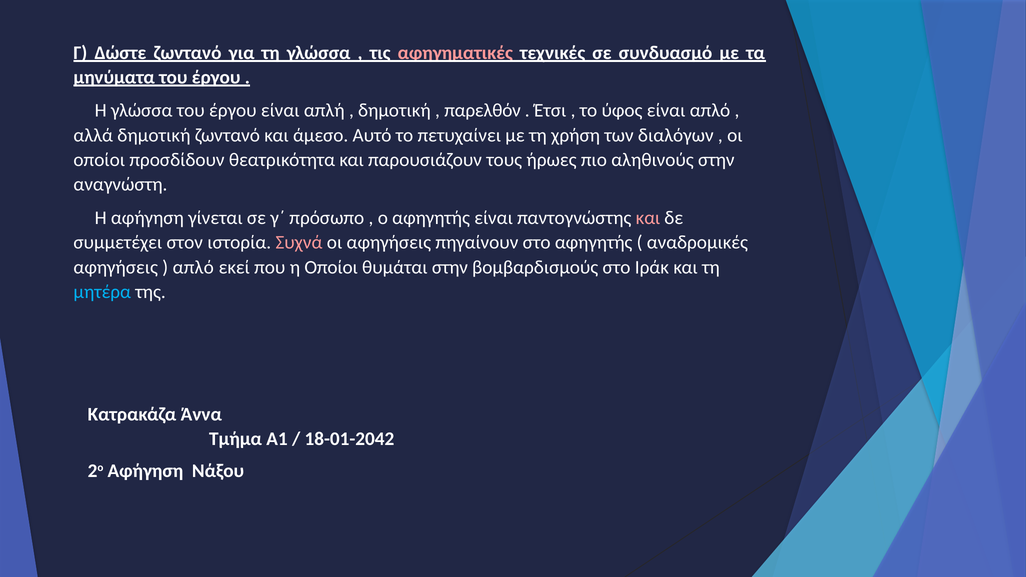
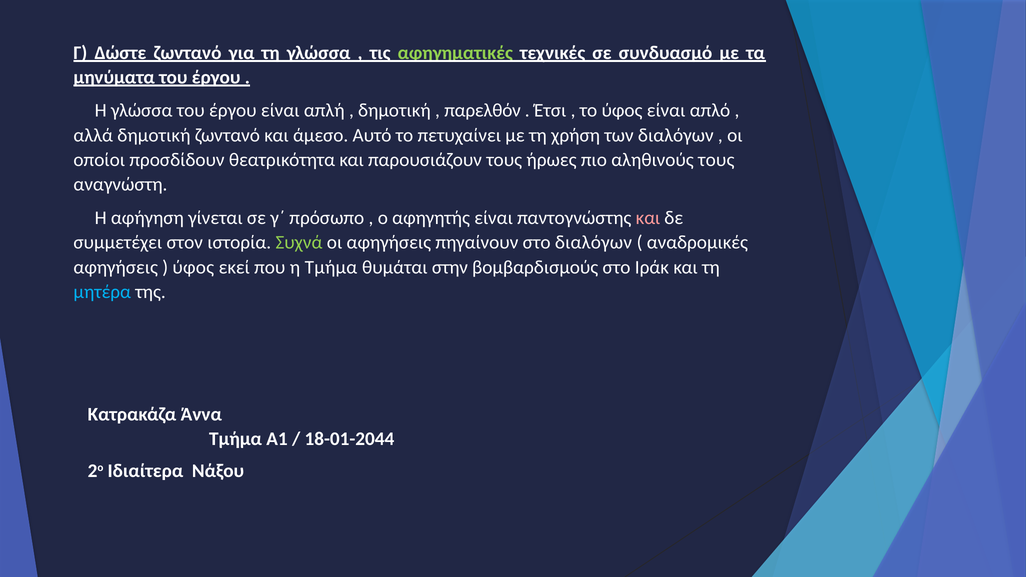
αφηγηματικές colour: pink -> light green
αληθινούς στην: στην -> τους
Συχνά colour: pink -> light green
στο αφηγητής: αφηγητής -> διαλόγων
απλό at (193, 267): απλό -> ύφος
η Οποίοι: Οποίοι -> Τμήμα
18-01-2042: 18-01-2042 -> 18-01-2044
2ο Αφήγηση: Αφήγηση -> Ιδιαίτερα
